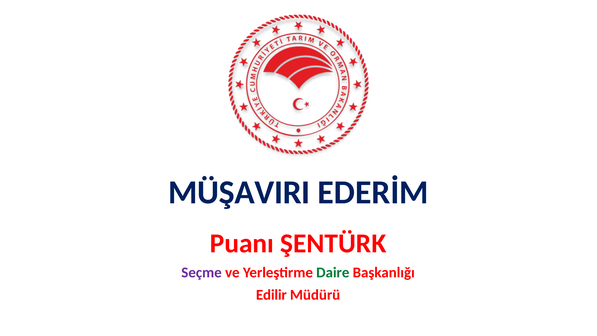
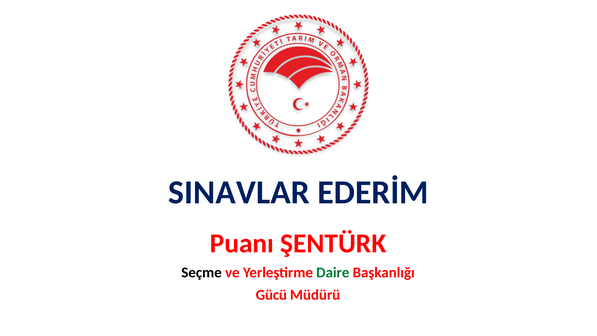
MÜŞAVIRI: MÜŞAVIRI -> SINAVLAR
Seçme colour: purple -> black
Edilir: Edilir -> Gücü
